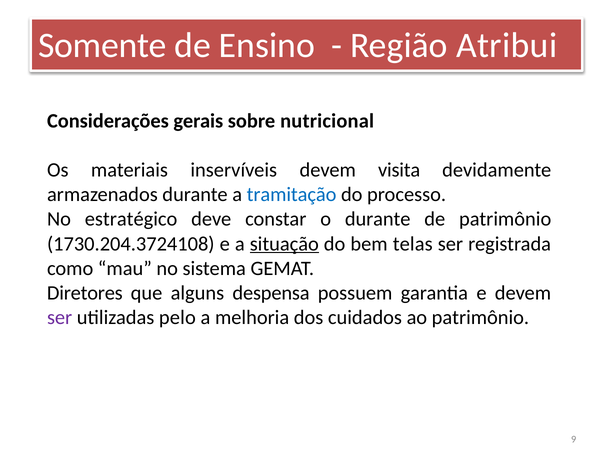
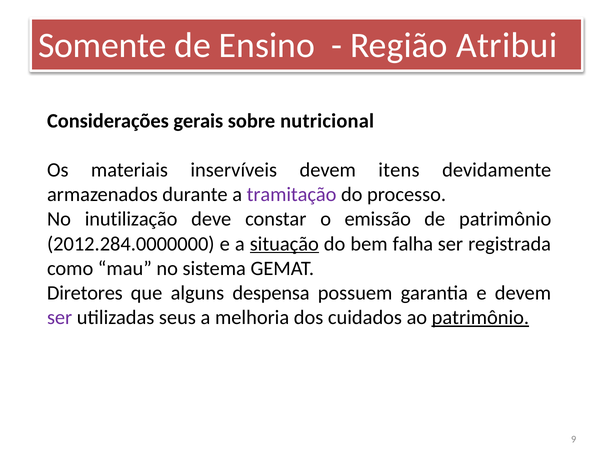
visita: visita -> itens
tramitação colour: blue -> purple
estratégico: estratégico -> inutilização
o durante: durante -> emissão
1730.204.3724108: 1730.204.3724108 -> 2012.284.0000000
telas: telas -> falha
pelo: pelo -> seus
patrimônio at (480, 317) underline: none -> present
